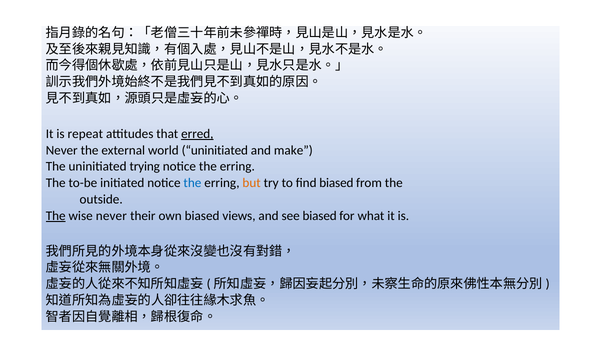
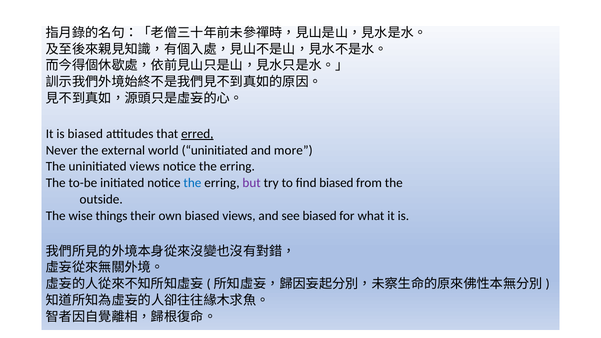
is repeat: repeat -> biased
make: make -> more
uninitiated trying: trying -> views
but colour: orange -> purple
The at (56, 216) underline: present -> none
wise never: never -> things
